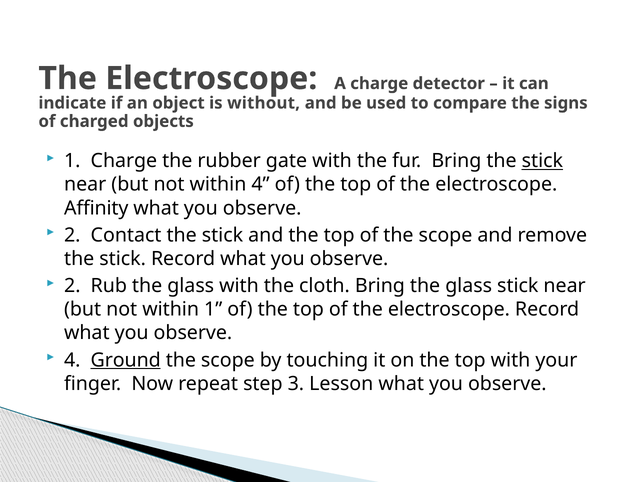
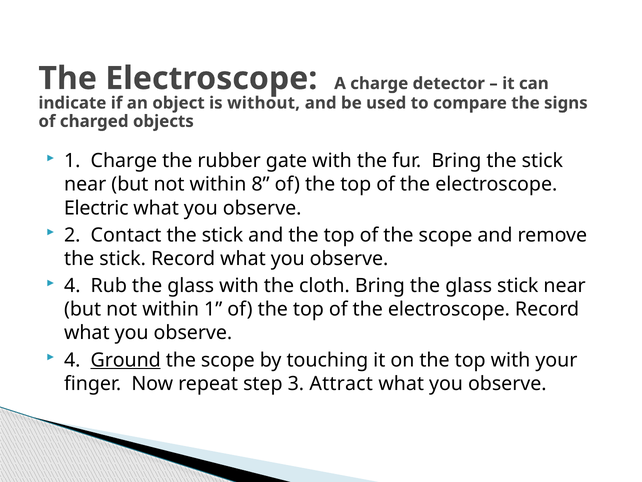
stick at (542, 161) underline: present -> none
within 4: 4 -> 8
Affinity: Affinity -> Electric
2 at (72, 286): 2 -> 4
Lesson: Lesson -> Attract
